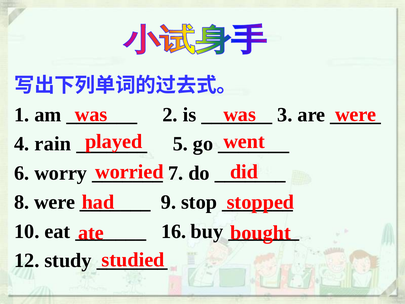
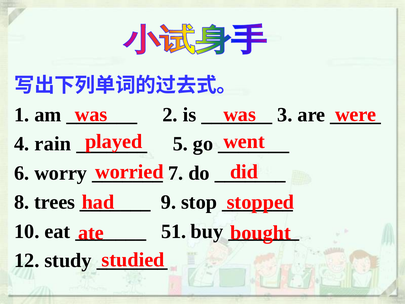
8 were: were -> trees
16: 16 -> 51
